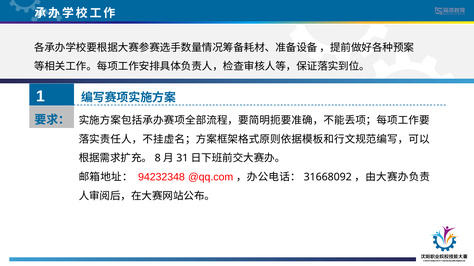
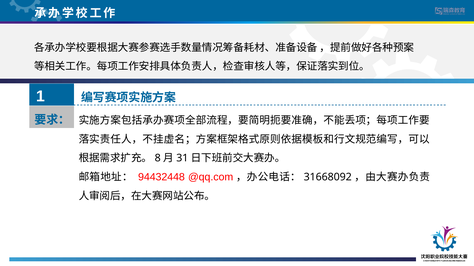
94232348: 94232348 -> 94432448
